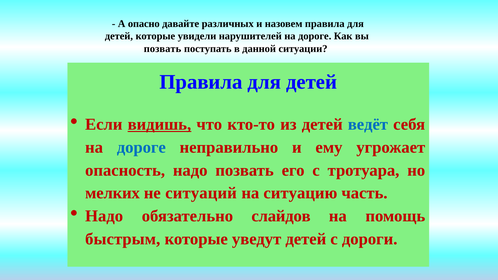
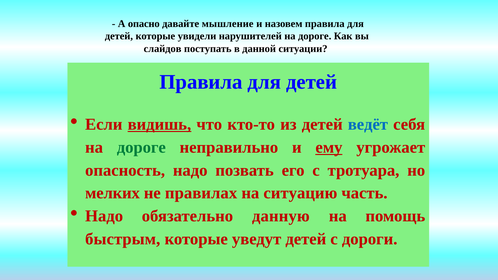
различных: различных -> мышление
позвать at (162, 49): позвать -> слайдов
дороге at (141, 147) colour: blue -> green
ему underline: none -> present
ситуаций: ситуаций -> правилах
слайдов: слайдов -> данную
